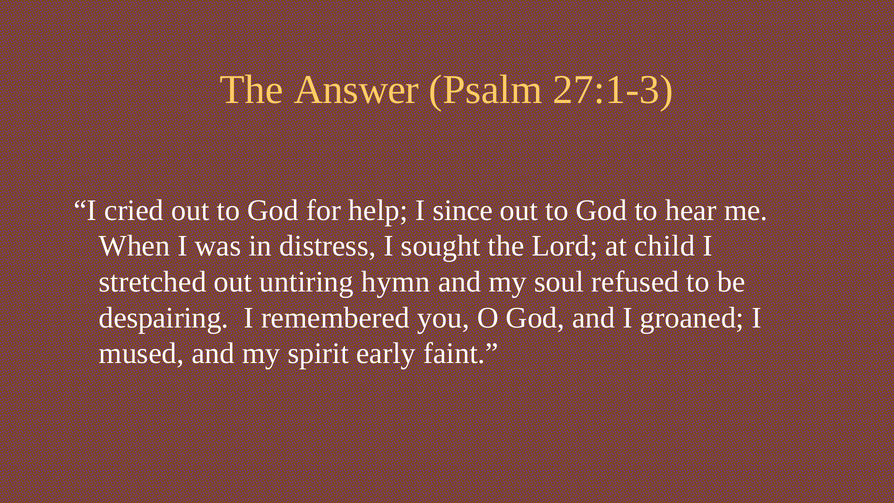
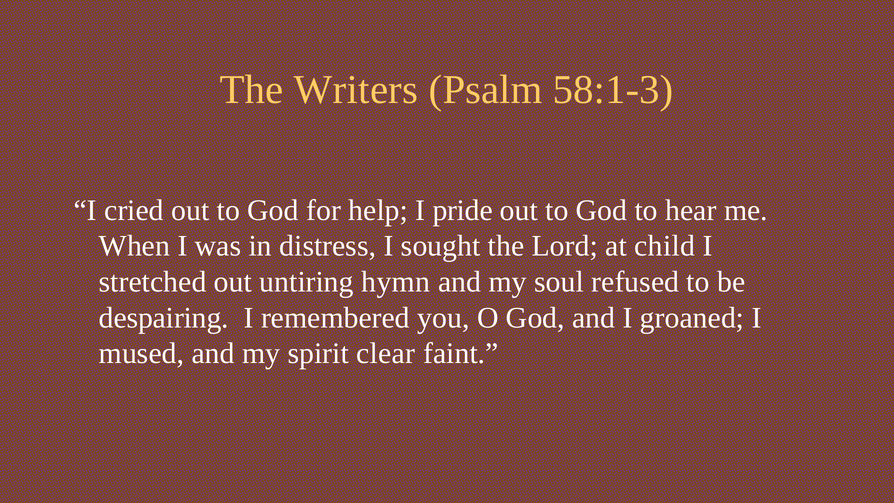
Answer: Answer -> Writers
27:1-3: 27:1-3 -> 58:1-3
since: since -> pride
early: early -> clear
